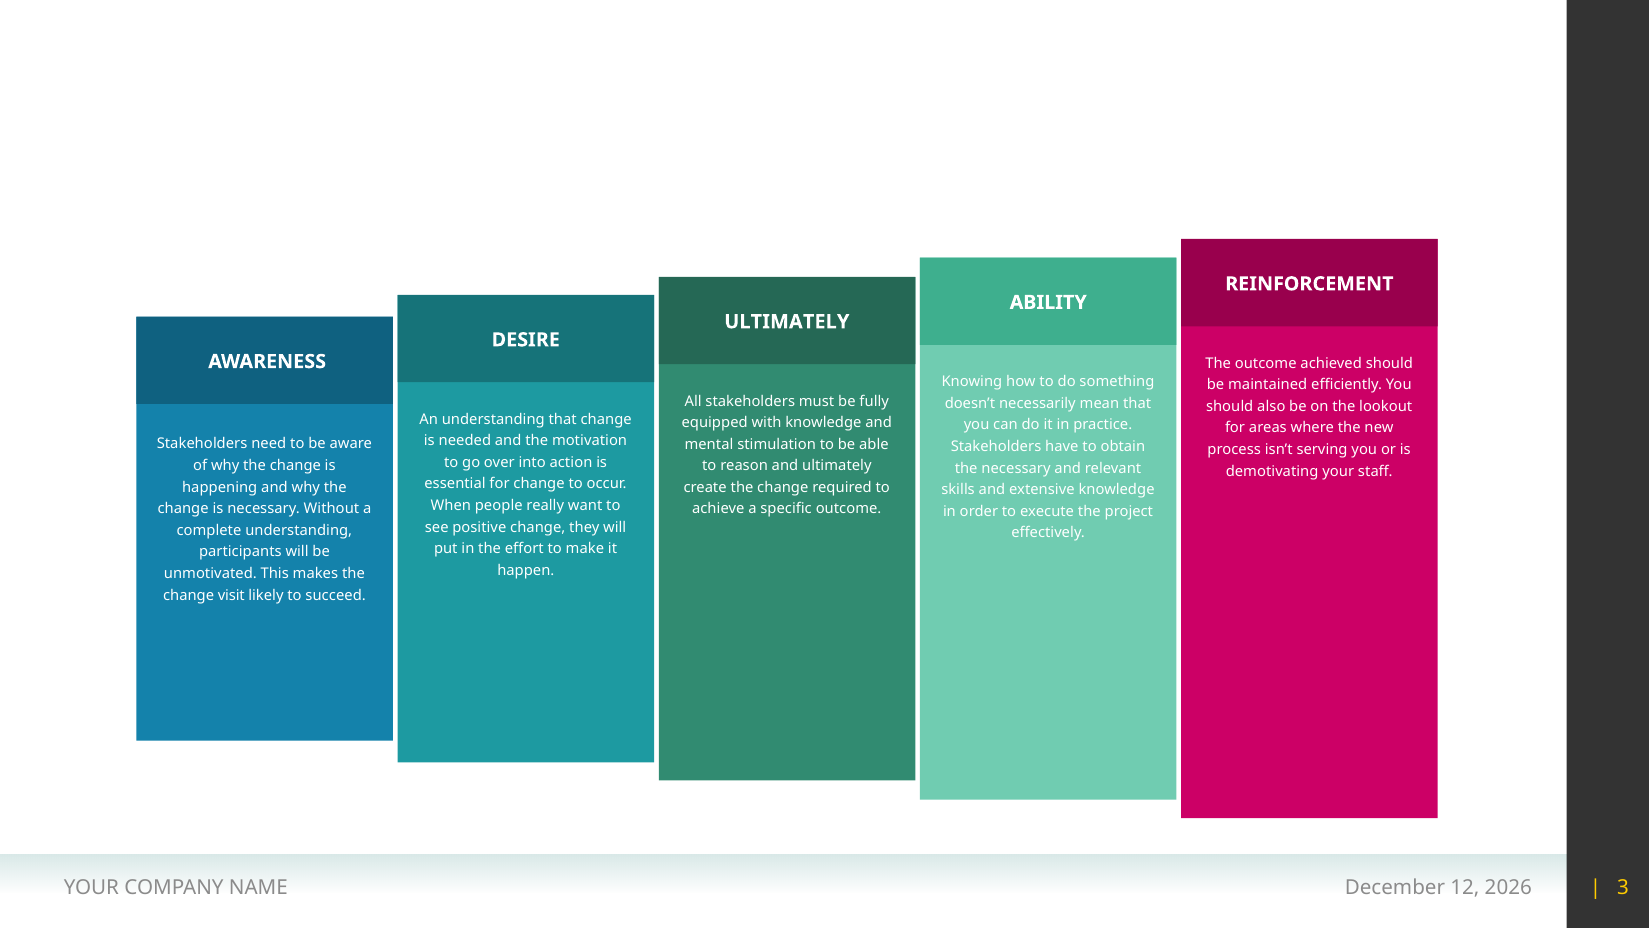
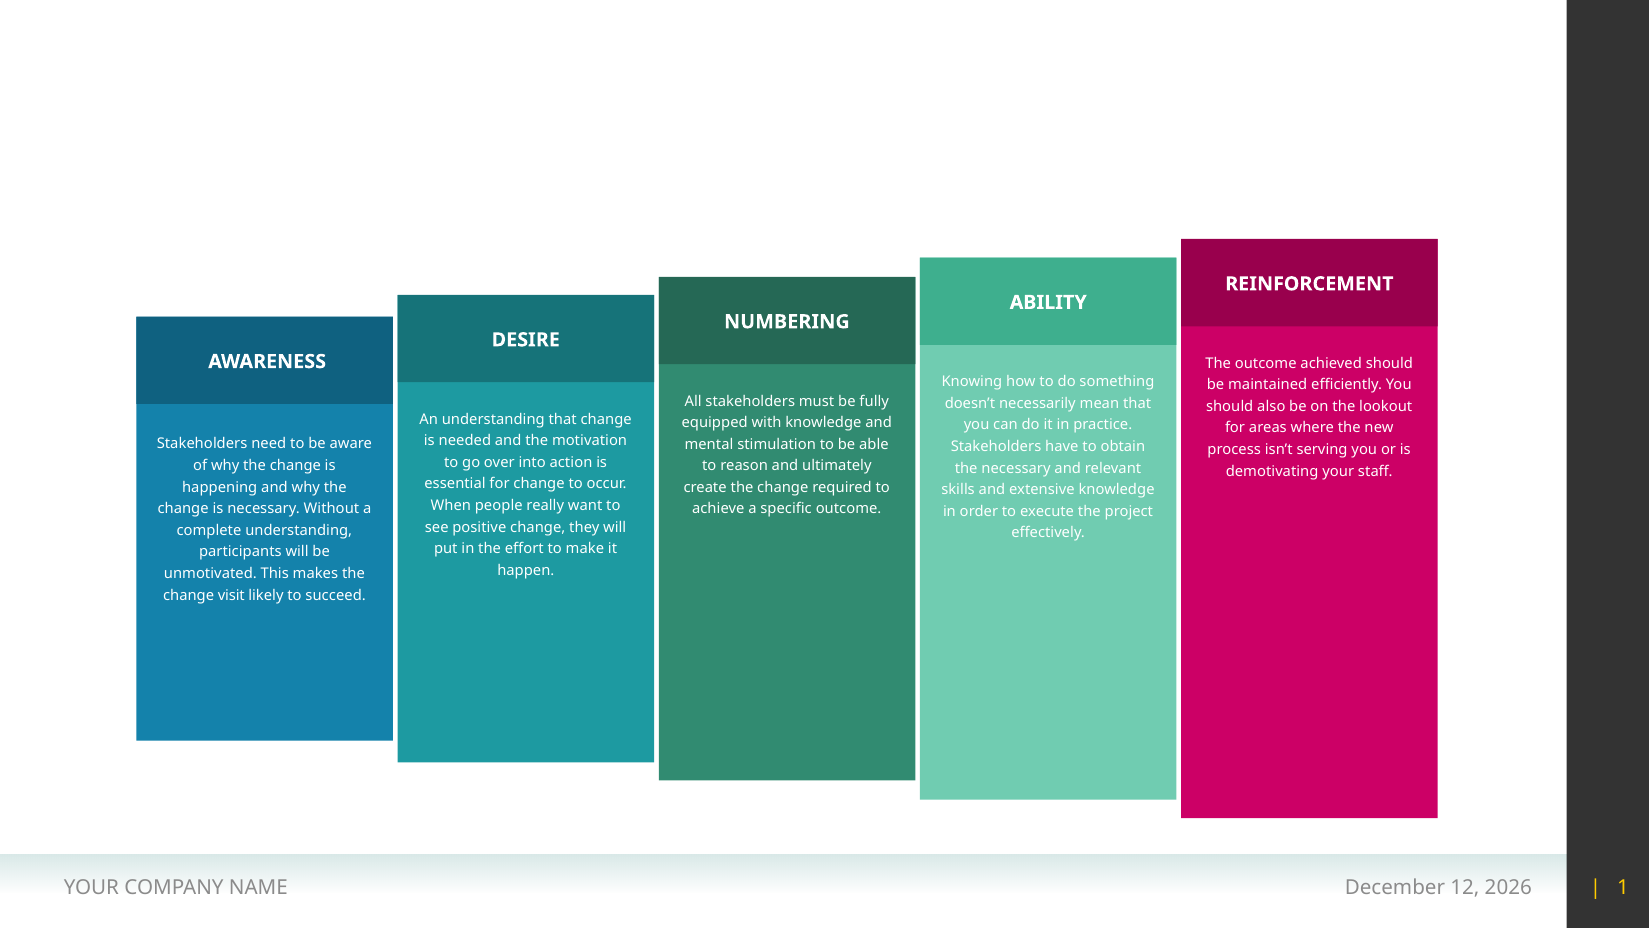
ULTIMATELY at (787, 322): ULTIMATELY -> NUMBERING
3: 3 -> 1
